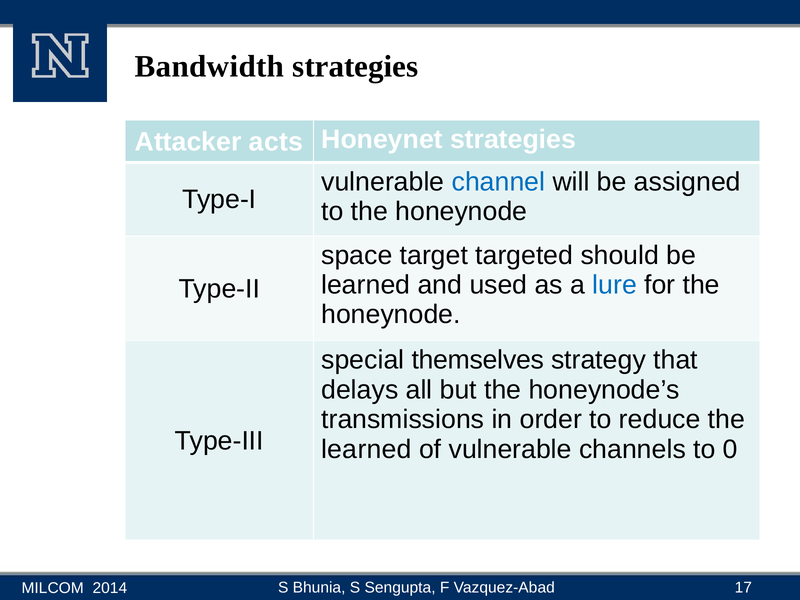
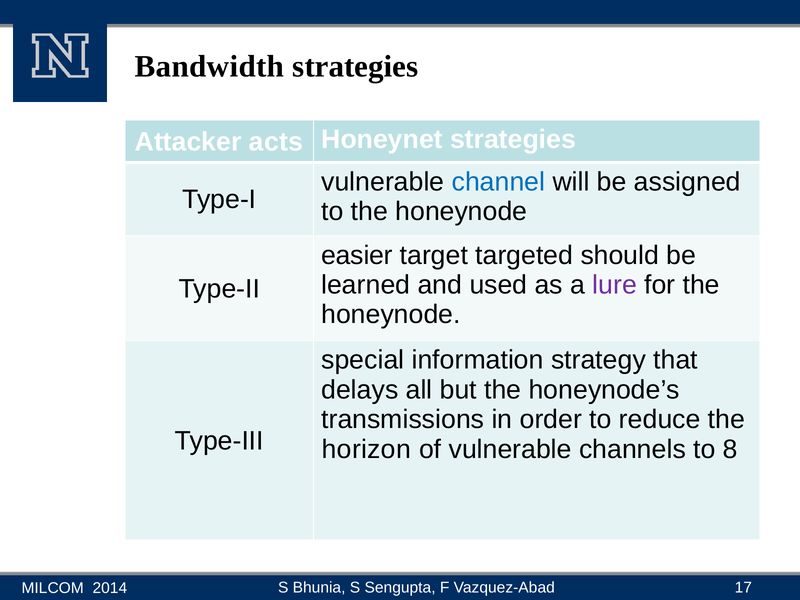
space: space -> easier
lure colour: blue -> purple
themselves: themselves -> information
learned at (366, 449): learned -> horizon
0: 0 -> 8
